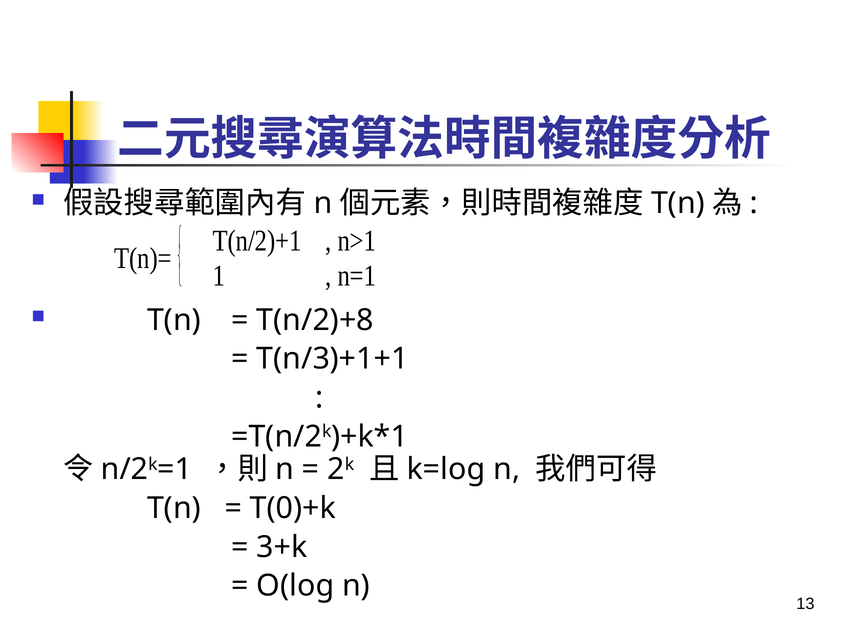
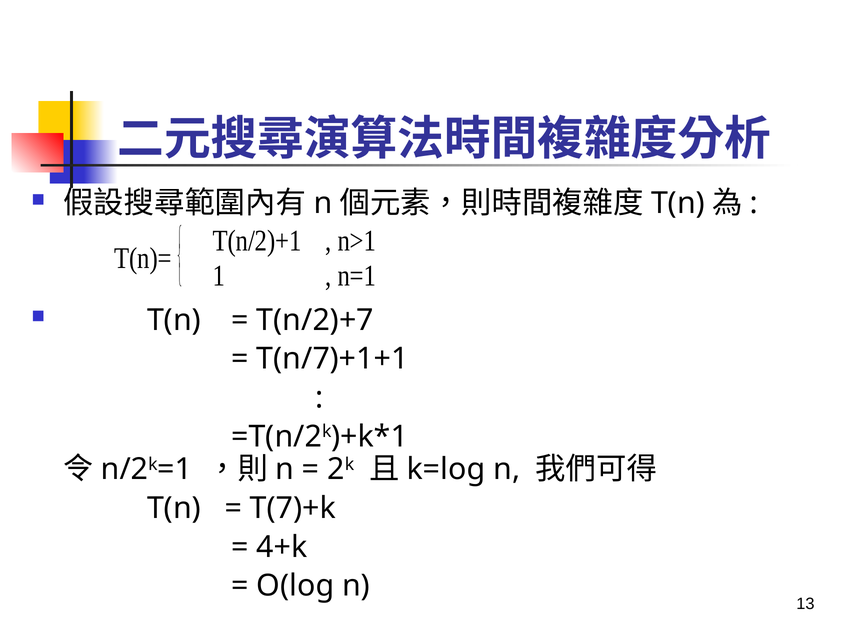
T(n/2)+8: T(n/2)+8 -> T(n/2)+7
T(n/3)+1+1: T(n/3)+1+1 -> T(n/7)+1+1
T(0)+k: T(0)+k -> T(7)+k
3+k: 3+k -> 4+k
